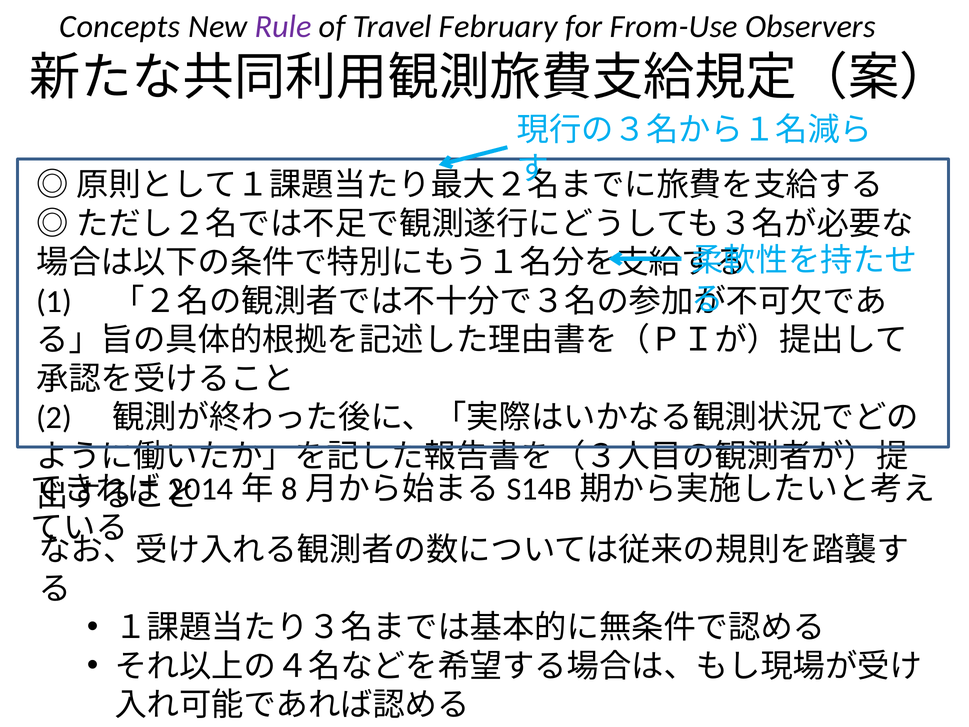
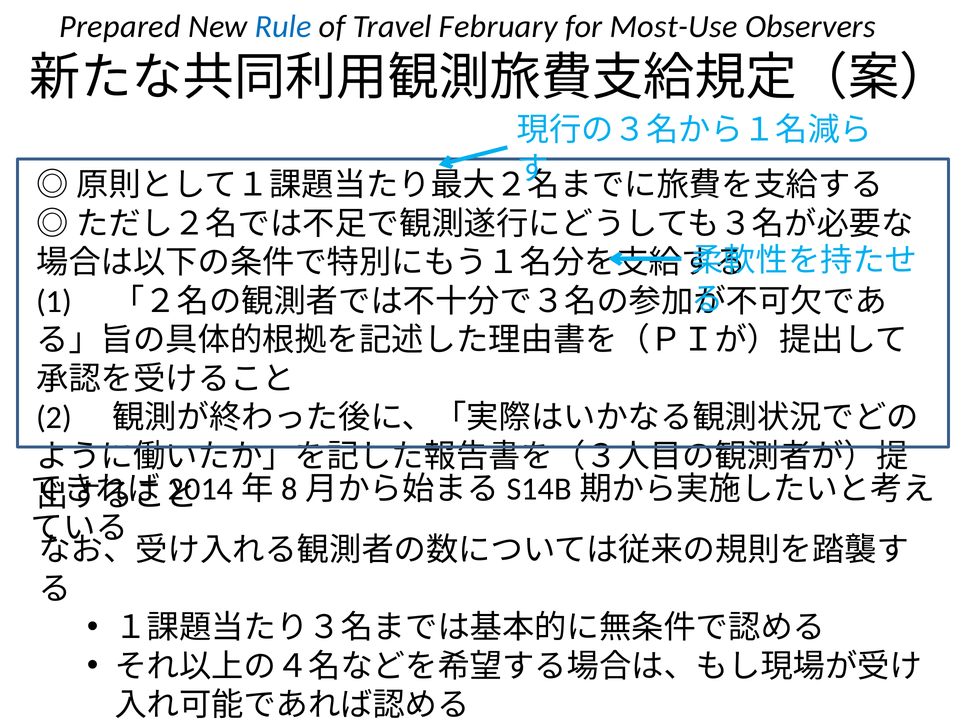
Concepts: Concepts -> Prepared
Rule colour: purple -> blue
From-Use: From-Use -> Most-Use
